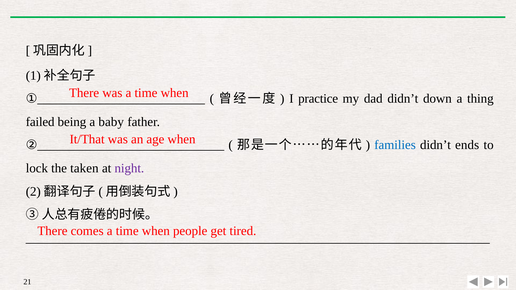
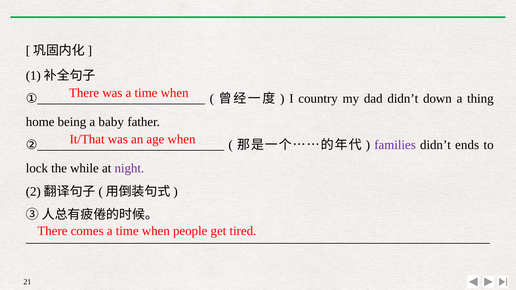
practice: practice -> country
failed: failed -> home
families colour: blue -> purple
taken: taken -> while
